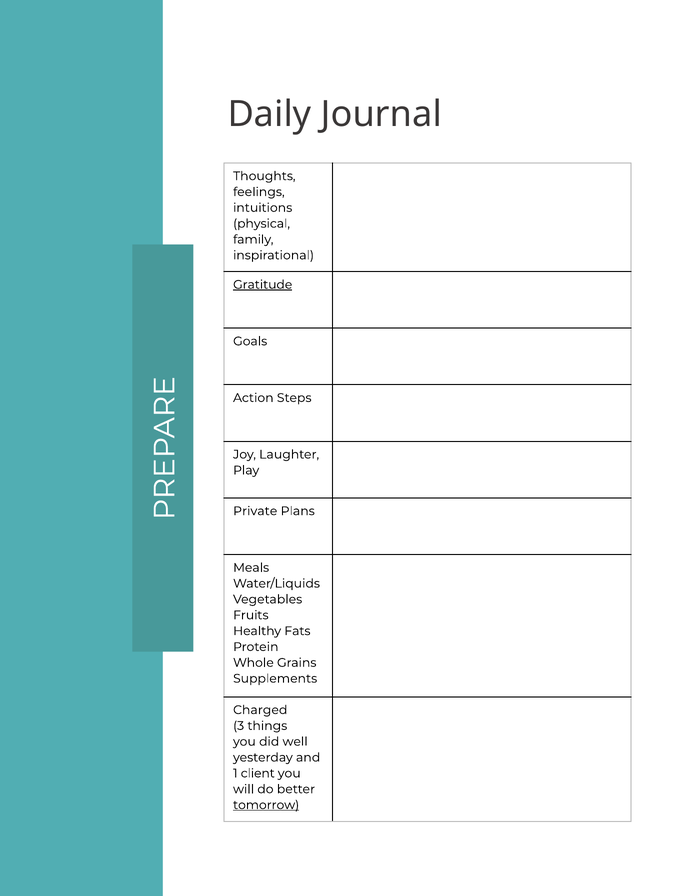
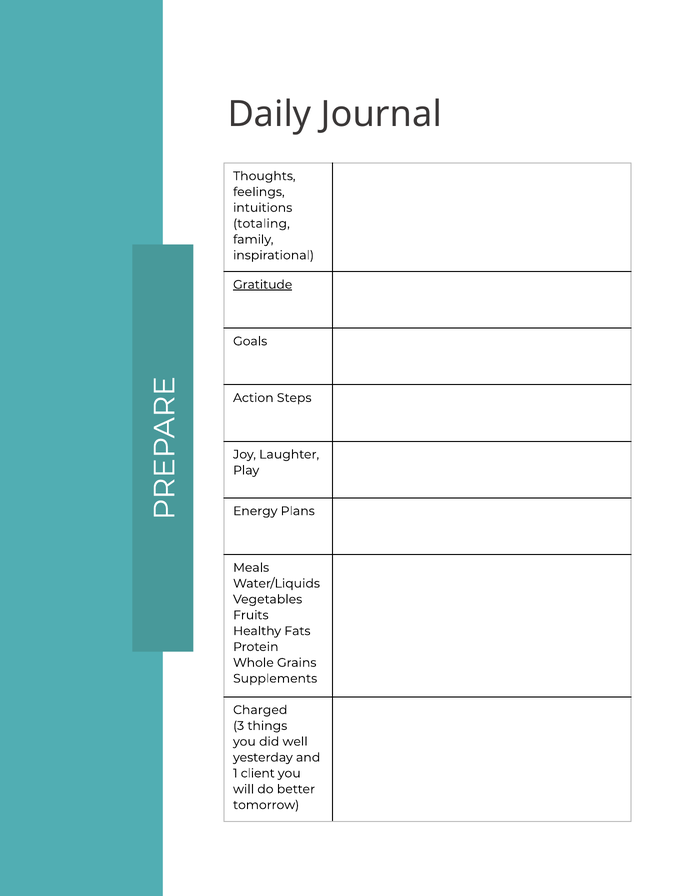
physical: physical -> totaling
Private: Private -> Energy
tomorrow underline: present -> none
